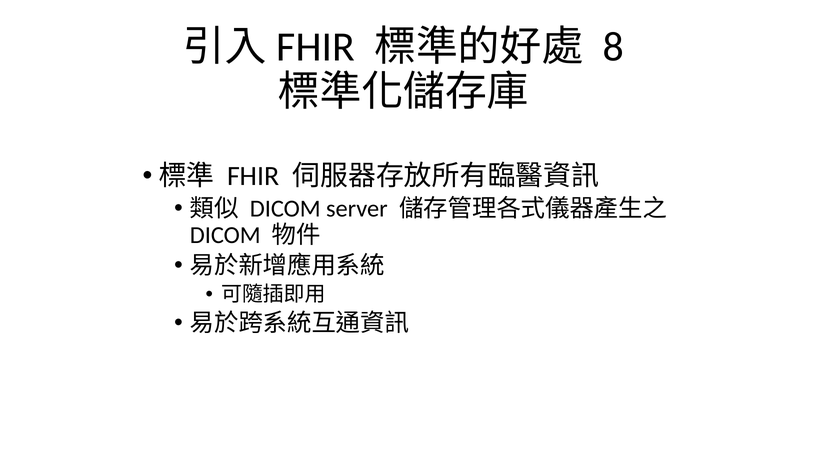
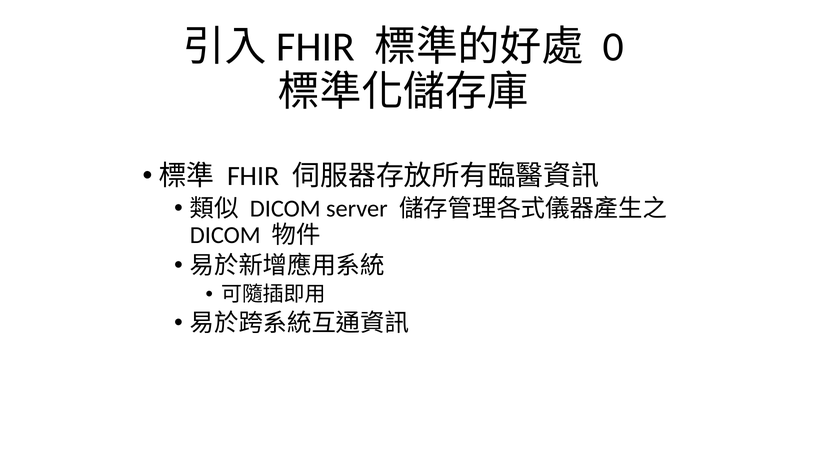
8: 8 -> 0
